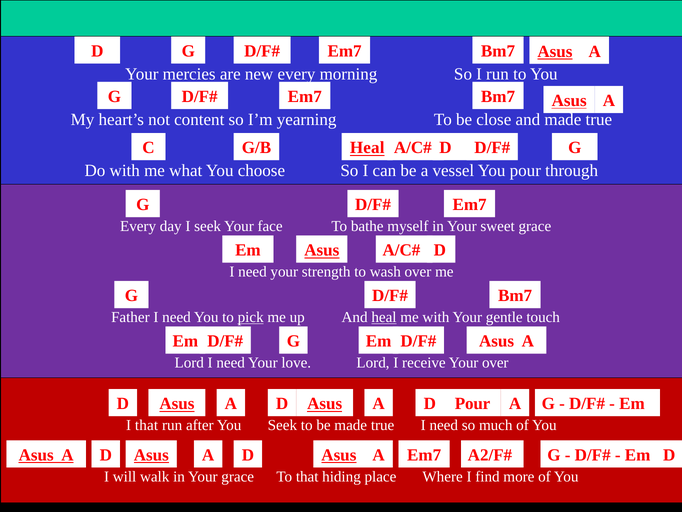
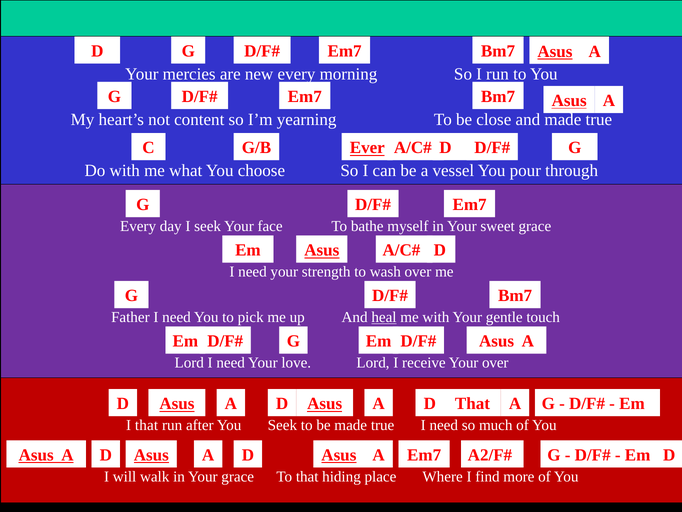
G/B Heal: Heal -> Ever
pick underline: present -> none
A Pour: Pour -> That
